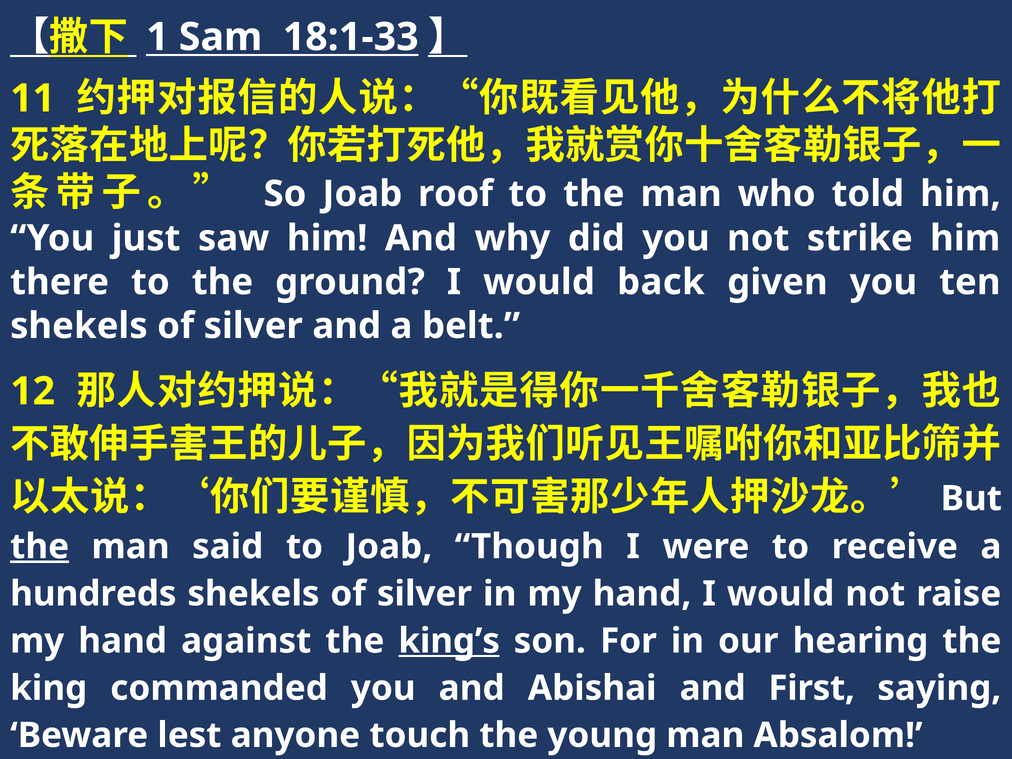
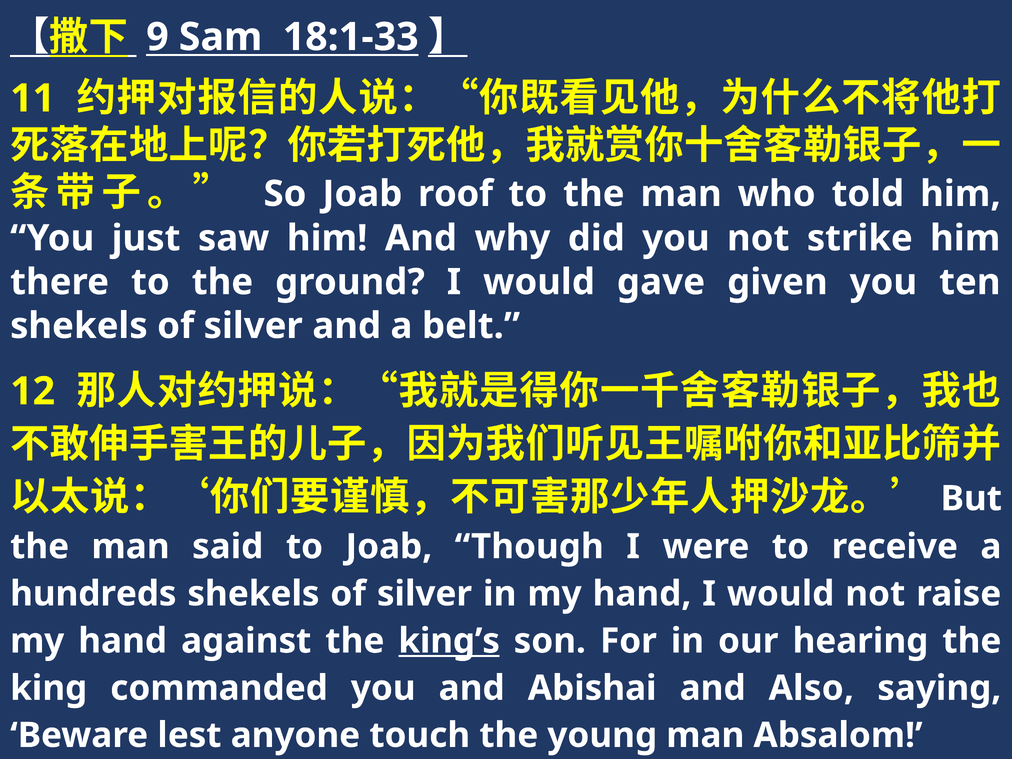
1: 1 -> 9
back: back -> gave
the at (40, 547) underline: present -> none
First: First -> Also
